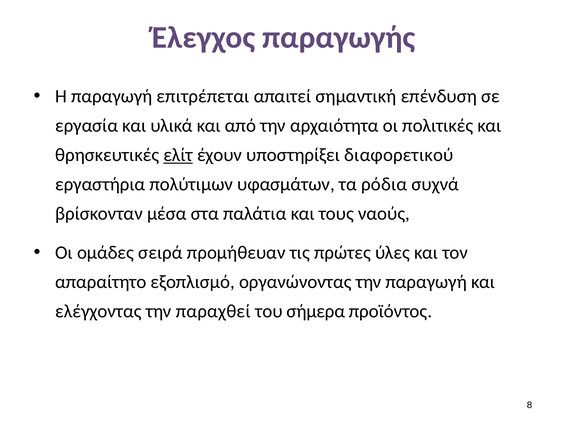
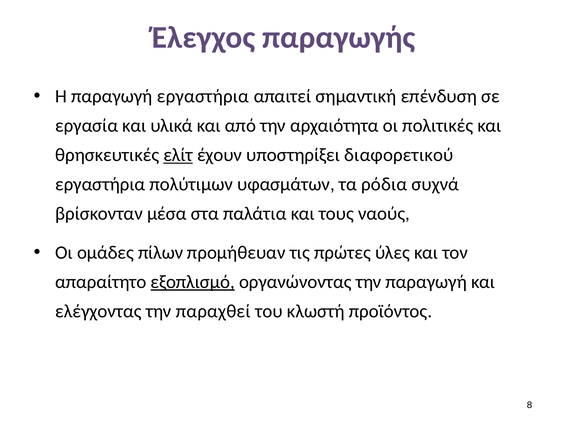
παραγωγή επιτρέπεται: επιτρέπεται -> εργαστήρια
σειρά: σειρά -> πίλων
εξοπλισμό underline: none -> present
σήμερα: σήμερα -> κλωστή
